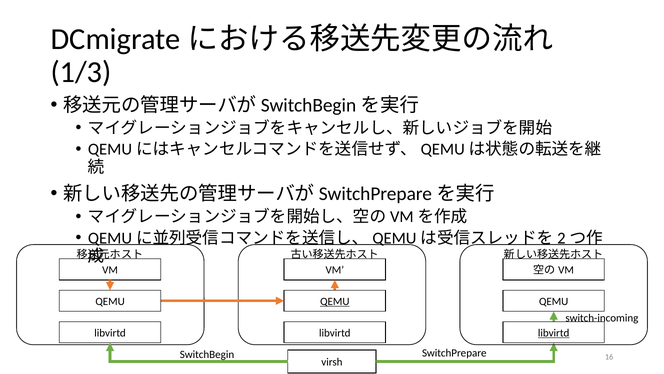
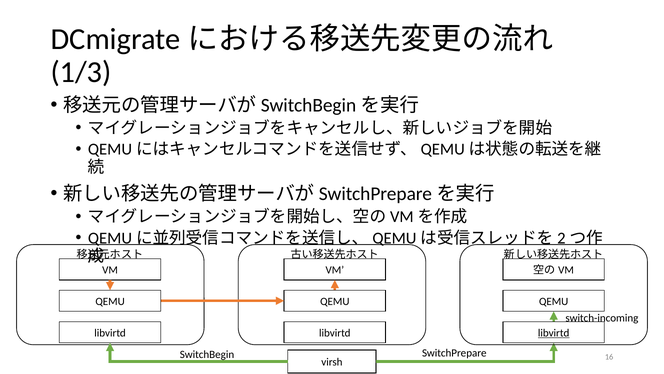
QEMU at (335, 301) underline: present -> none
